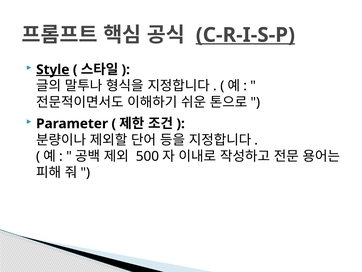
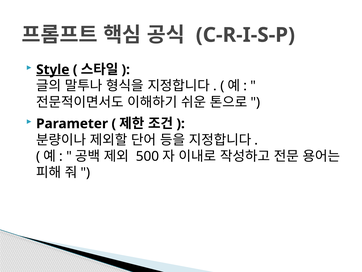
C-R-I-S-P underline: present -> none
